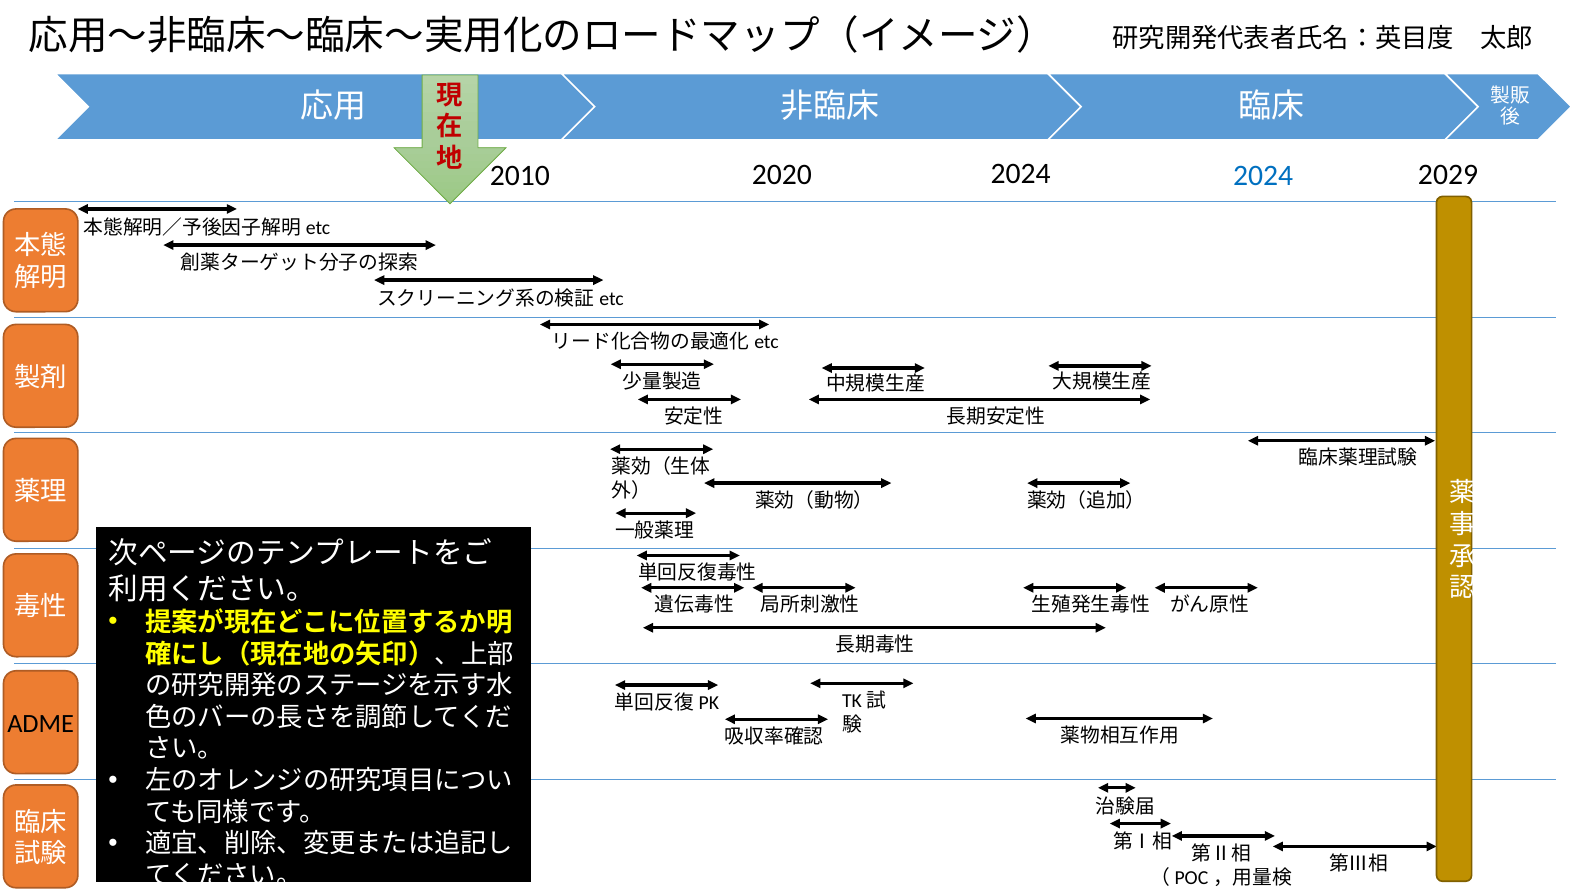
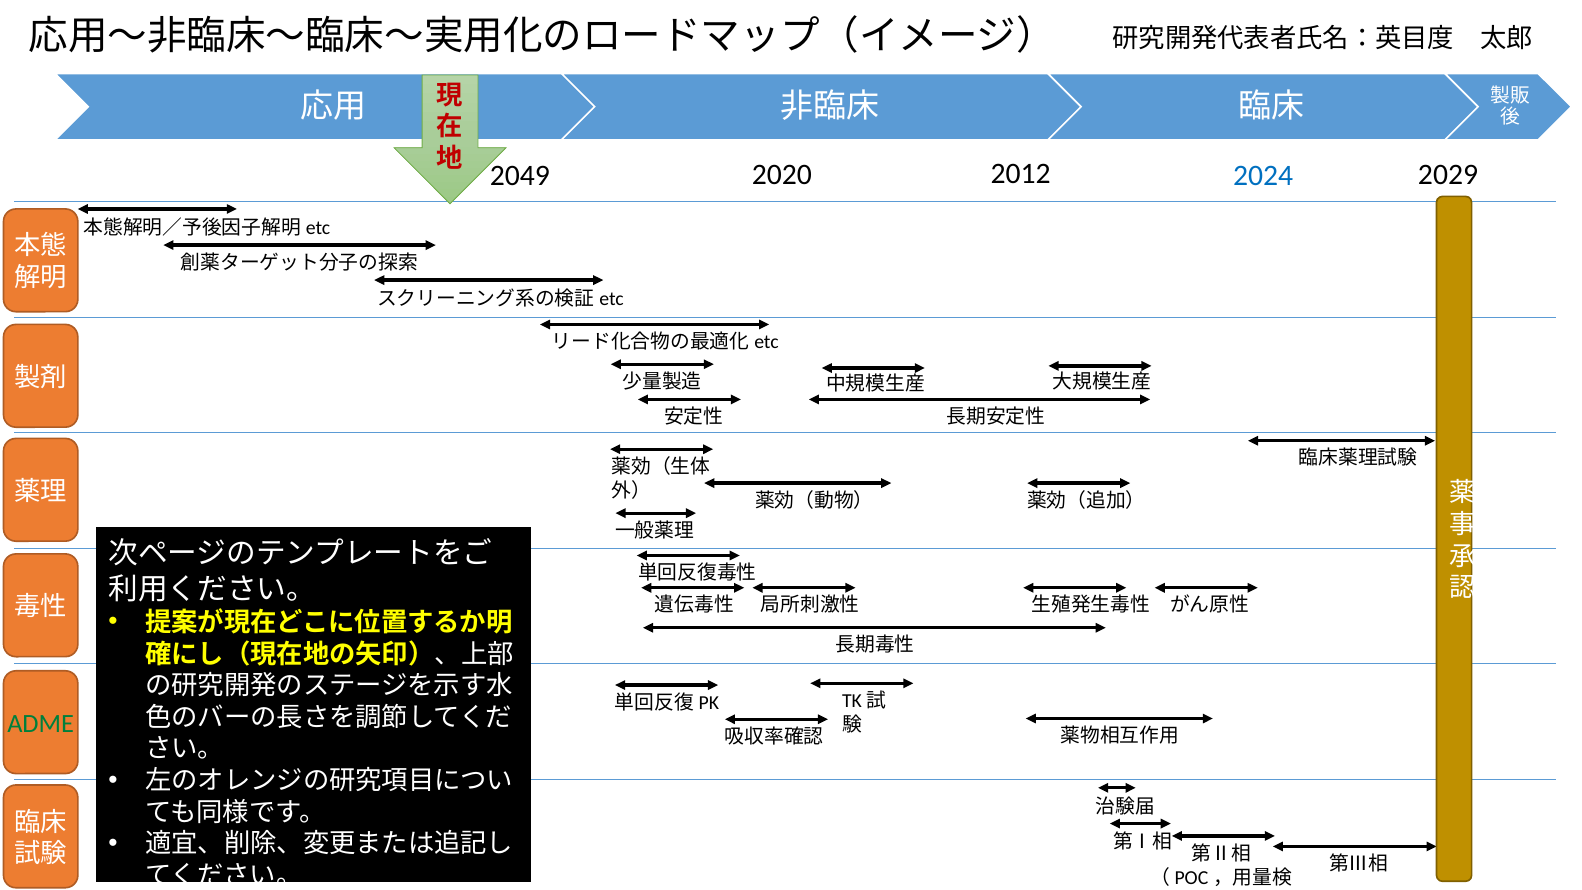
2024 at (1021, 174): 2024 -> 2012
2010: 2010 -> 2049
ADME colour: black -> green
